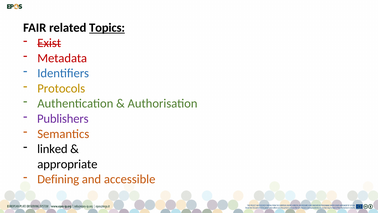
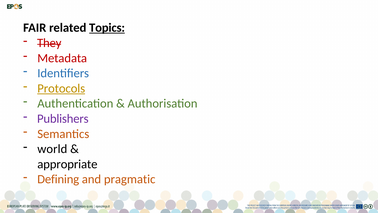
Exist: Exist -> They
Protocols underline: none -> present
linked: linked -> world
accessible: accessible -> pragmatic
